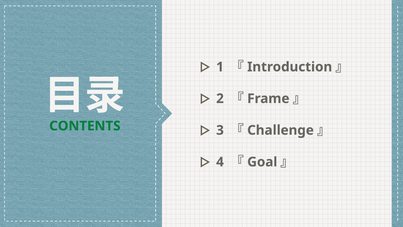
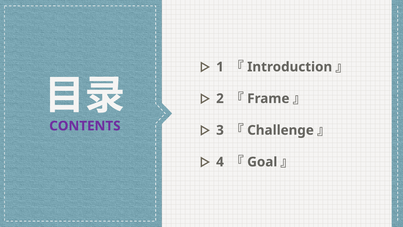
CONTENTS colour: green -> purple
